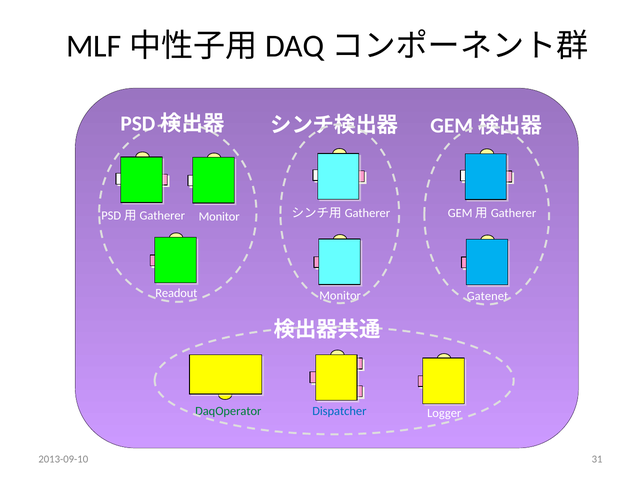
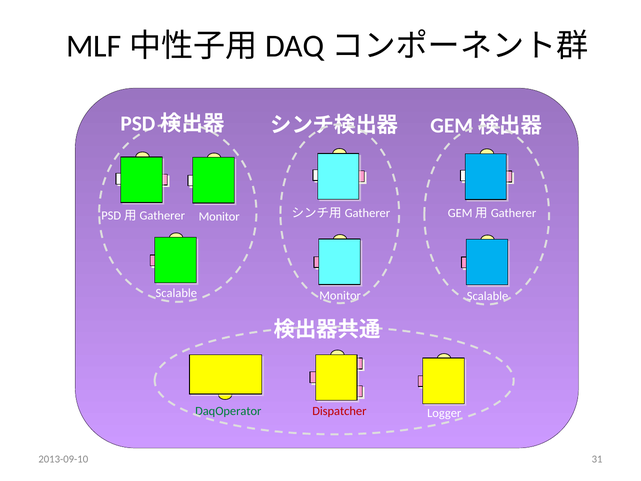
Readout at (176, 293): Readout -> Scalable
Gatenet at (488, 296): Gatenet -> Scalable
Dispatcher colour: blue -> red
